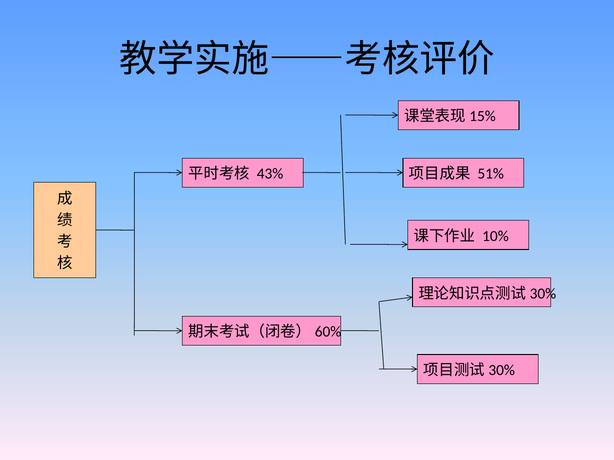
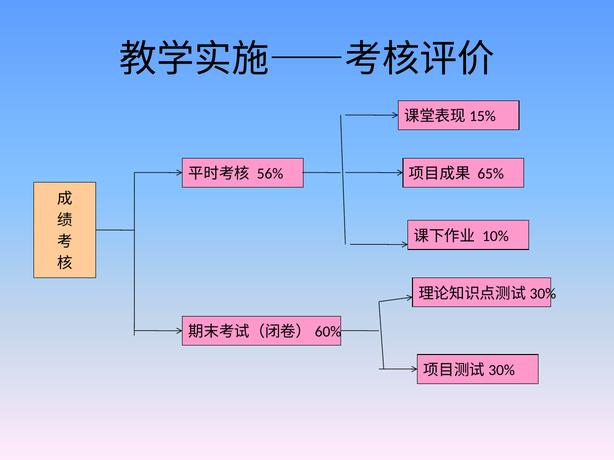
43%: 43% -> 56%
51%: 51% -> 65%
